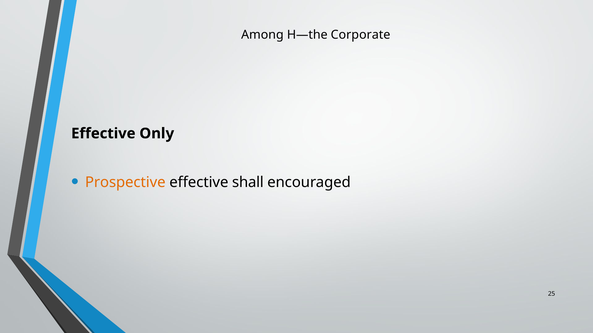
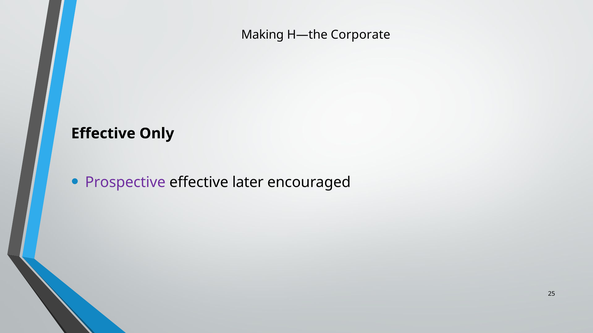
Among: Among -> Making
Prospective colour: orange -> purple
shall: shall -> later
